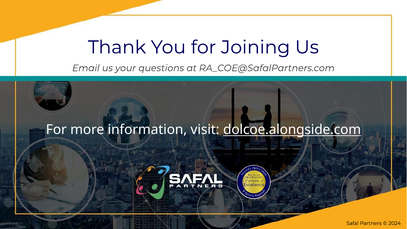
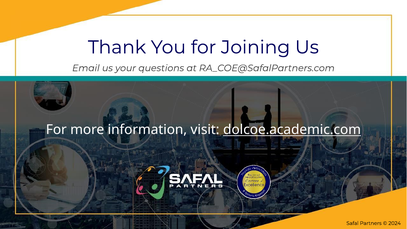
dolcoe.alongside.com: dolcoe.alongside.com -> dolcoe.academic.com
